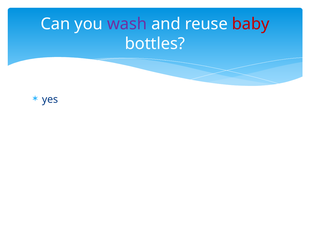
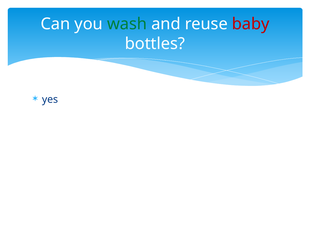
wash colour: purple -> green
